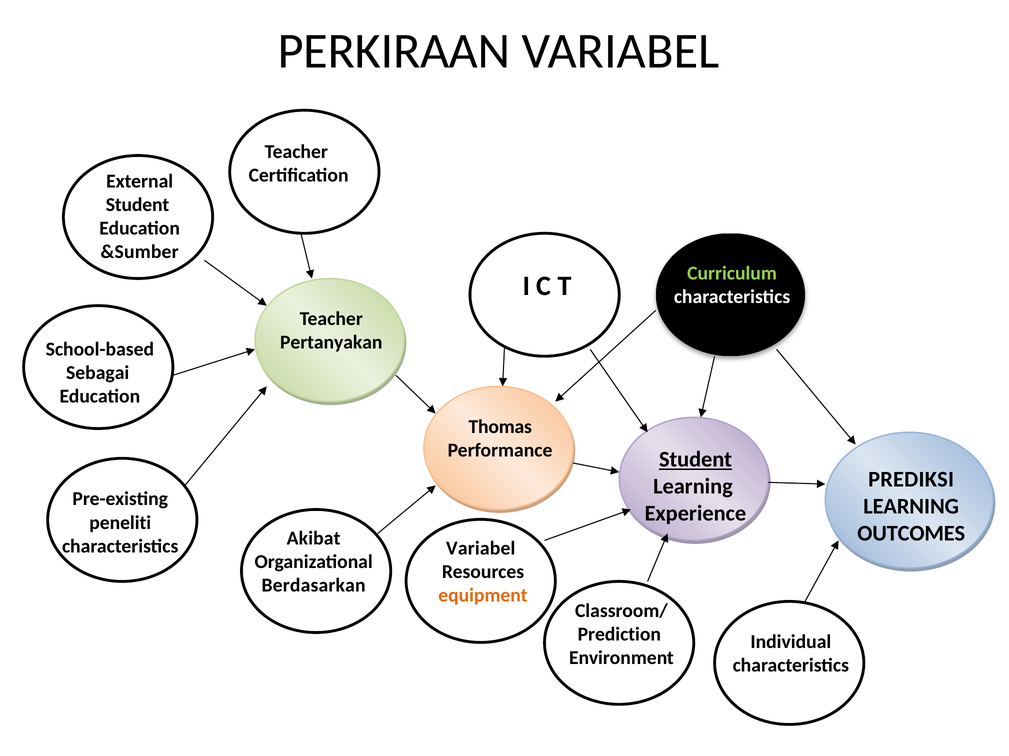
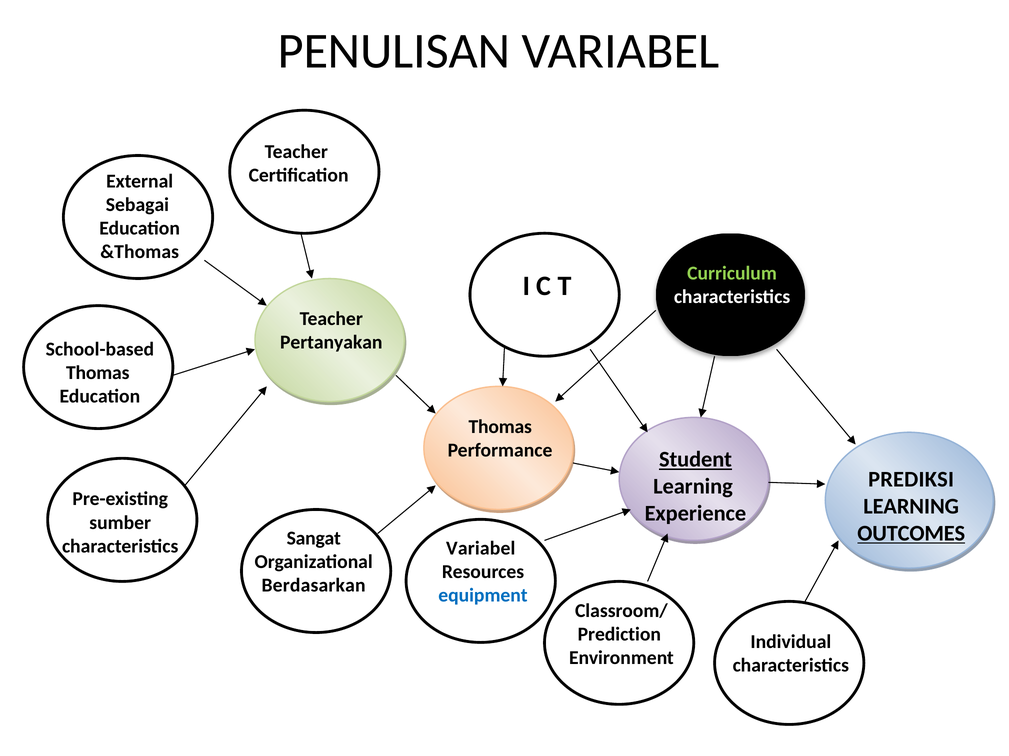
PERKIRAAN: PERKIRAAN -> PENULISAN
Student at (138, 205): Student -> Sebagai
&Sumber: &Sumber -> &Thomas
Sebagai at (98, 373): Sebagai -> Thomas
peneliti: peneliti -> sumber
OUTCOMES underline: none -> present
Akibat: Akibat -> Sangat
equipment colour: orange -> blue
